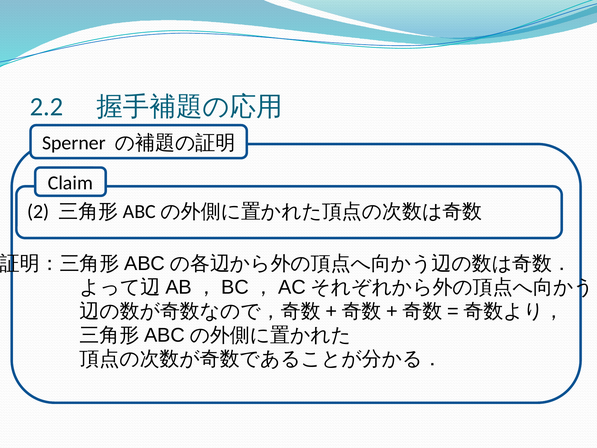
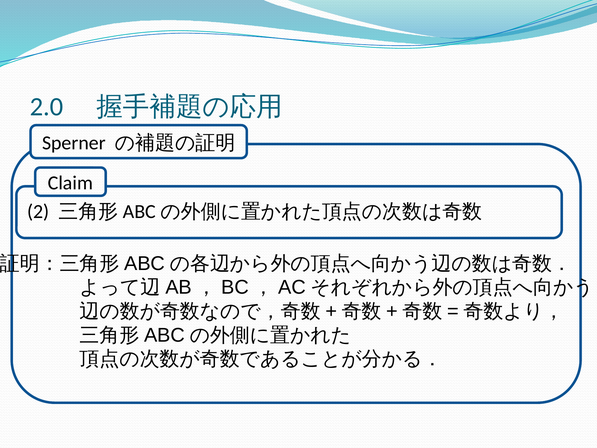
2.2: 2.2 -> 2.0
